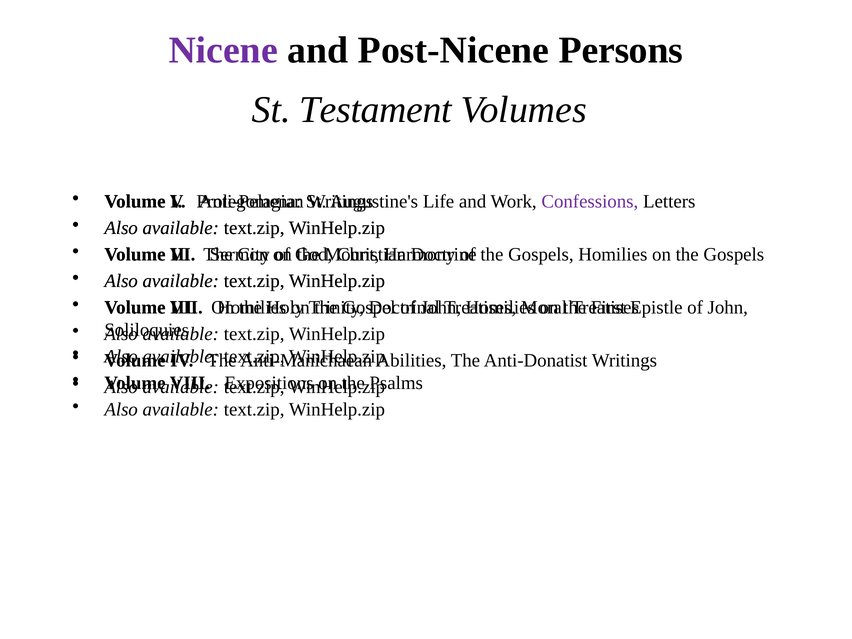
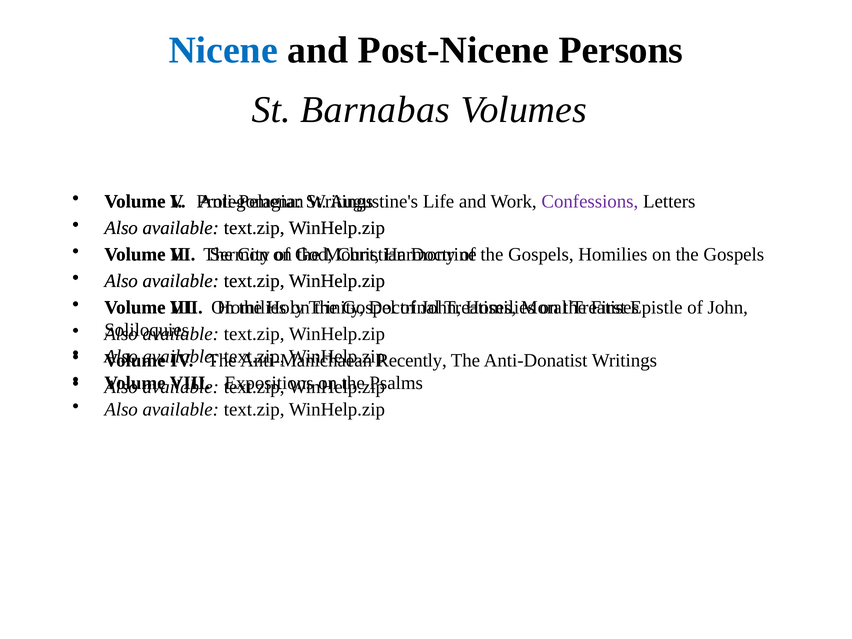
Nicene colour: purple -> blue
Testament: Testament -> Barnabas
Abilities: Abilities -> Recently
